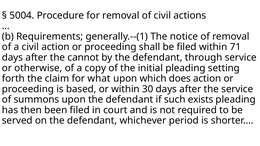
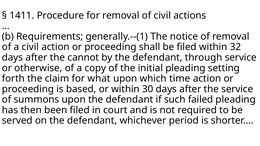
5004: 5004 -> 1411
71: 71 -> 32
does: does -> time
exists: exists -> failed
